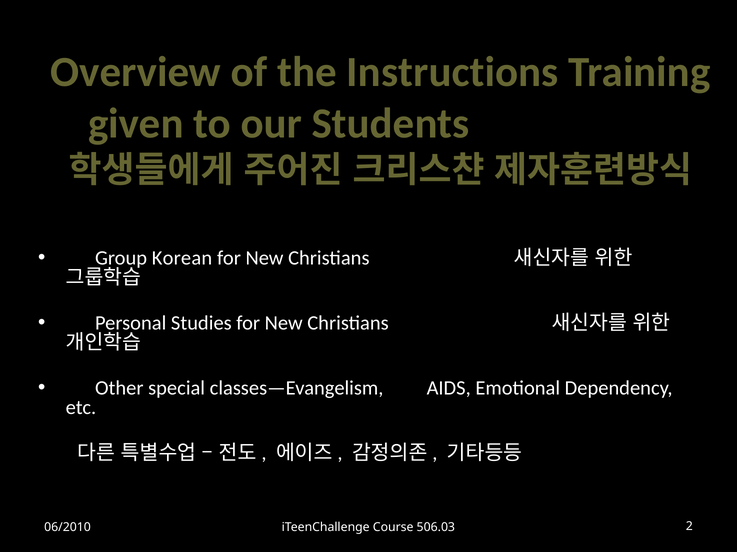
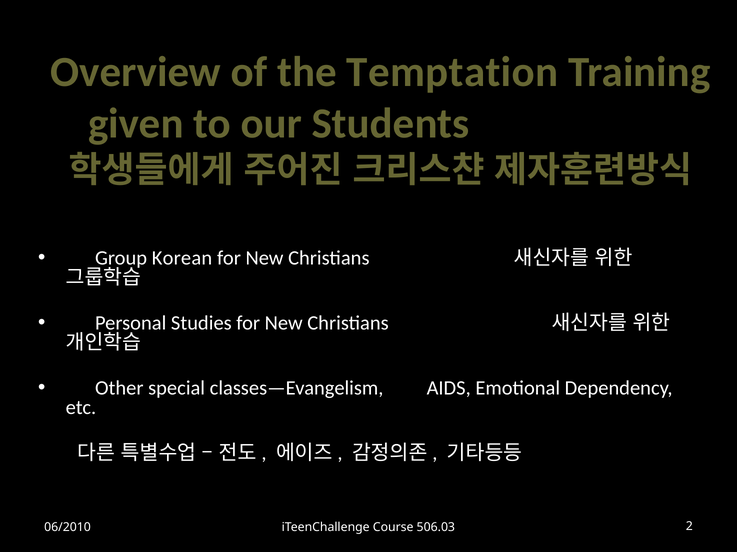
Instructions: Instructions -> Temptation
